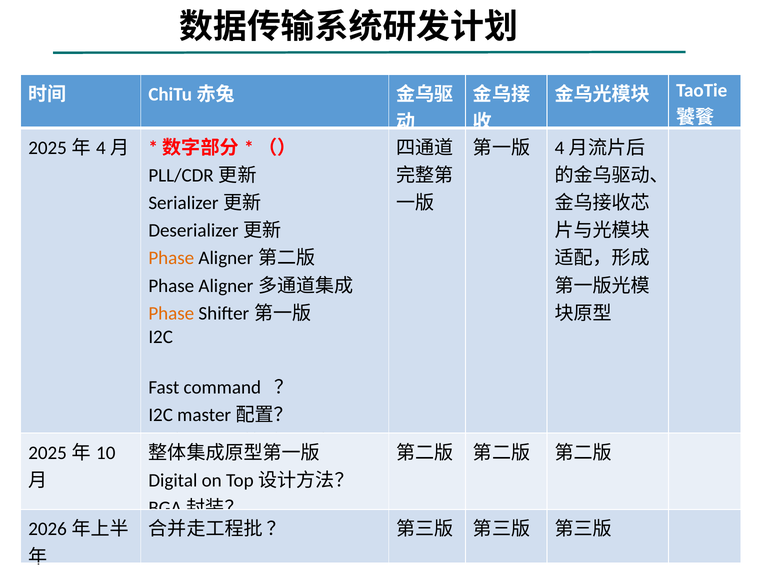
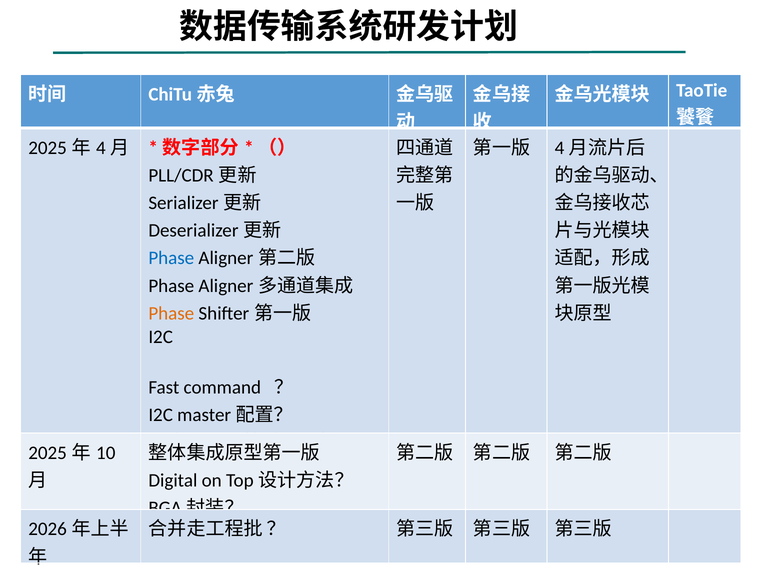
Phase at (171, 258) colour: orange -> blue
